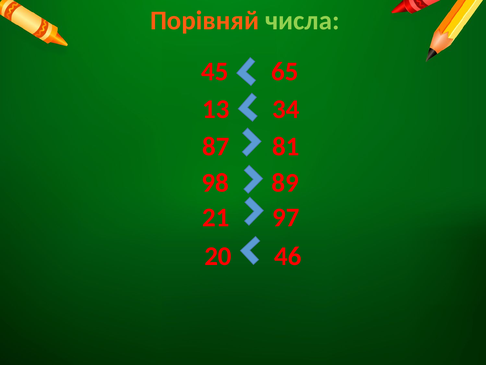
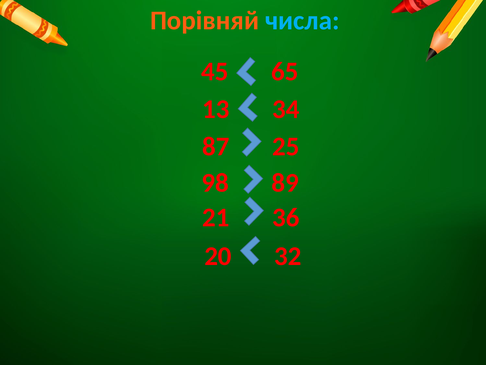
числа colour: light green -> light blue
81: 81 -> 25
97: 97 -> 36
46: 46 -> 32
